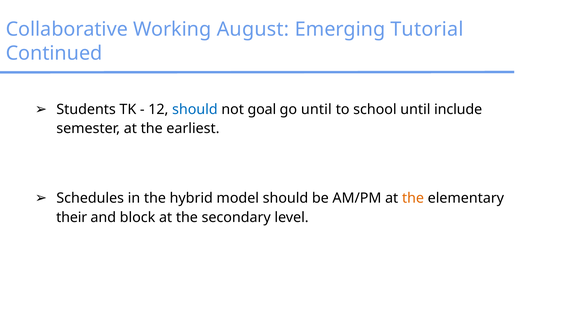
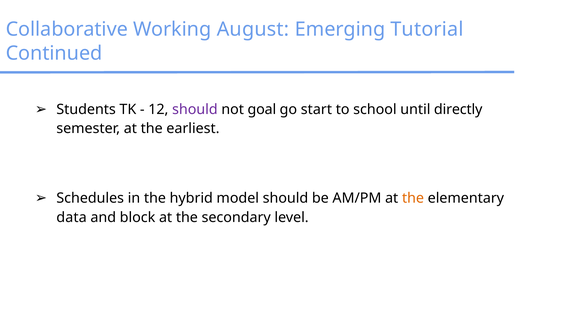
should at (195, 109) colour: blue -> purple
go until: until -> start
include: include -> directly
their: their -> data
